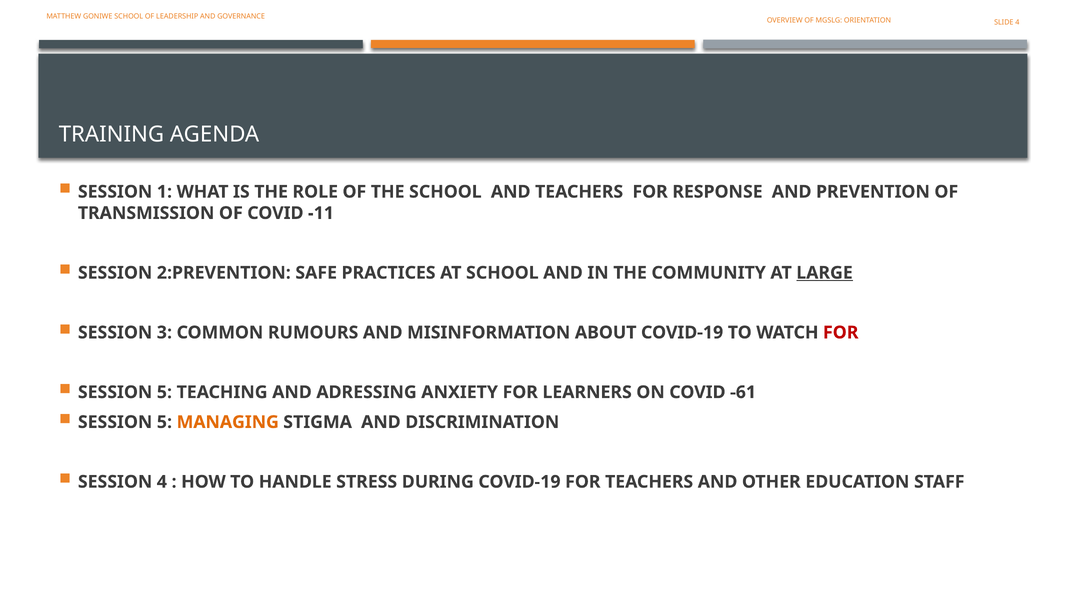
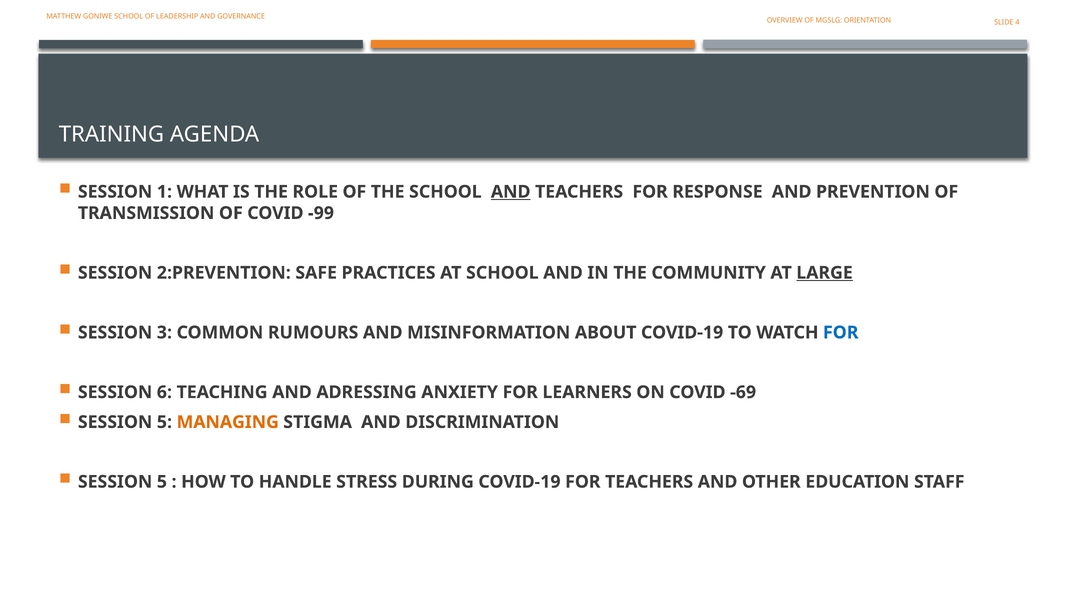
AND at (511, 192) underline: none -> present
-11: -11 -> -99
FOR at (841, 332) colour: red -> blue
5 at (164, 392): 5 -> 6
-61: -61 -> -69
4 at (162, 482): 4 -> 5
